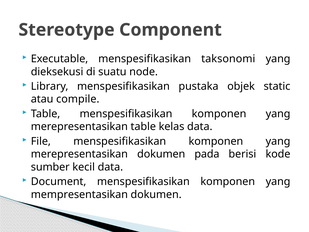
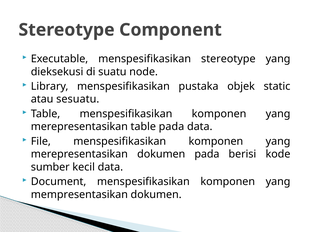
menspesifikasikan taksonomi: taksonomi -> stereotype
compile: compile -> sesuatu
table kelas: kelas -> pada
